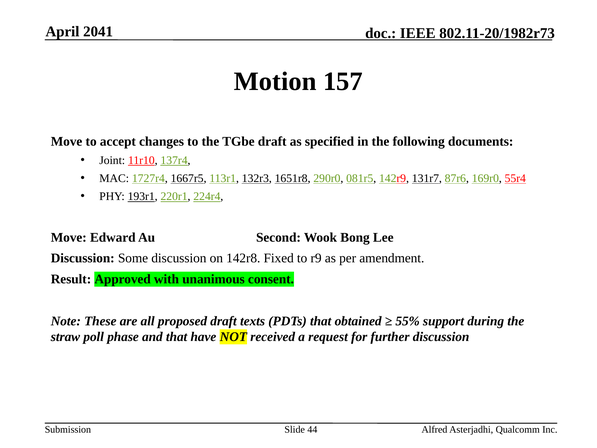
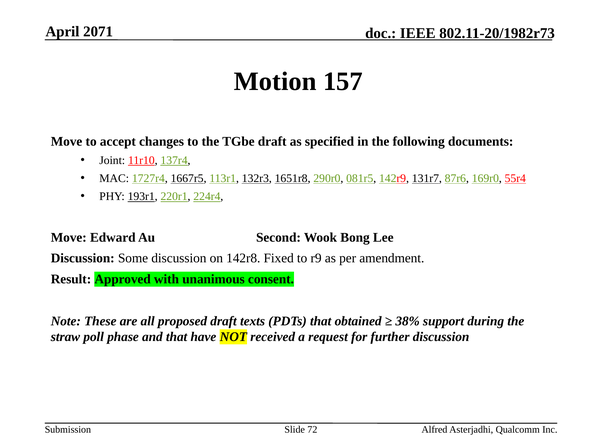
2041: 2041 -> 2071
55%: 55% -> 38%
44: 44 -> 72
